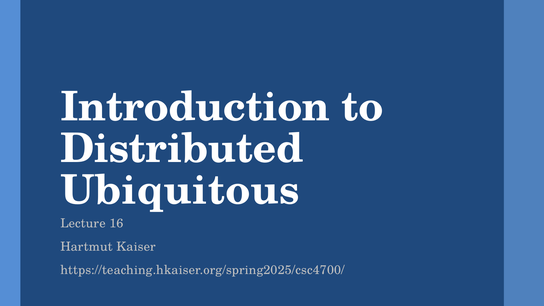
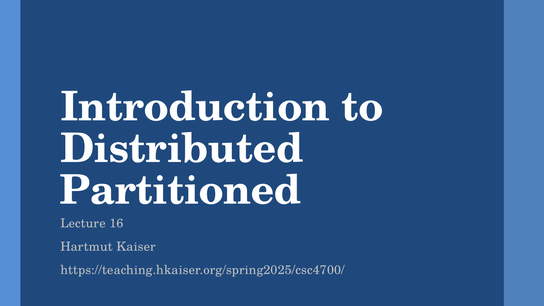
Ubiquitous: Ubiquitous -> Partitioned
